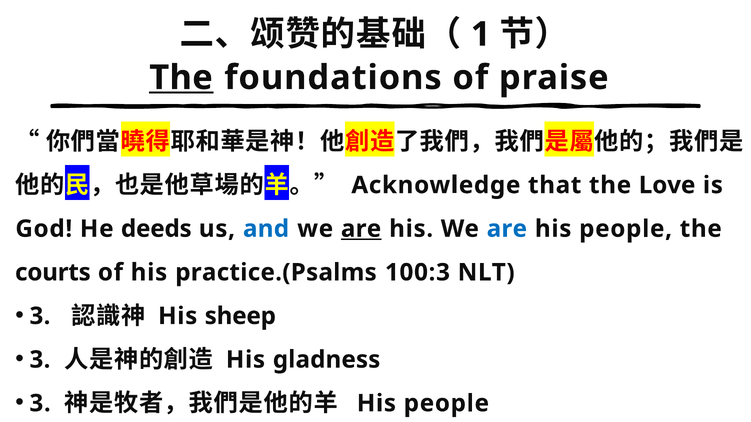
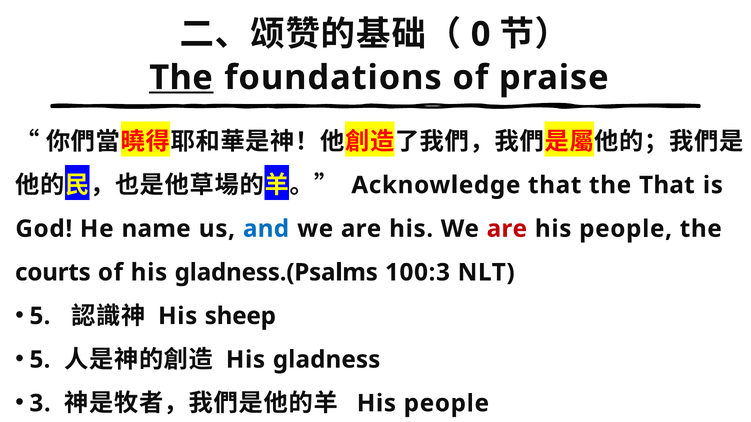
1: 1 -> 0
the Love: Love -> That
deeds: deeds -> name
are at (361, 229) underline: present -> none
are at (507, 229) colour: blue -> red
practice.(Psalms: practice.(Psalms -> gladness.(Psalms
3 at (40, 316): 3 -> 5
3 at (40, 360): 3 -> 5
